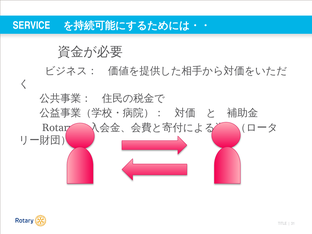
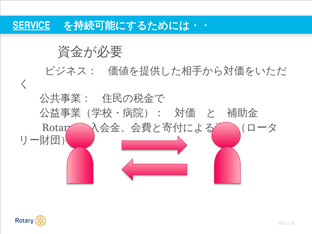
SERVICE underline: none -> present
